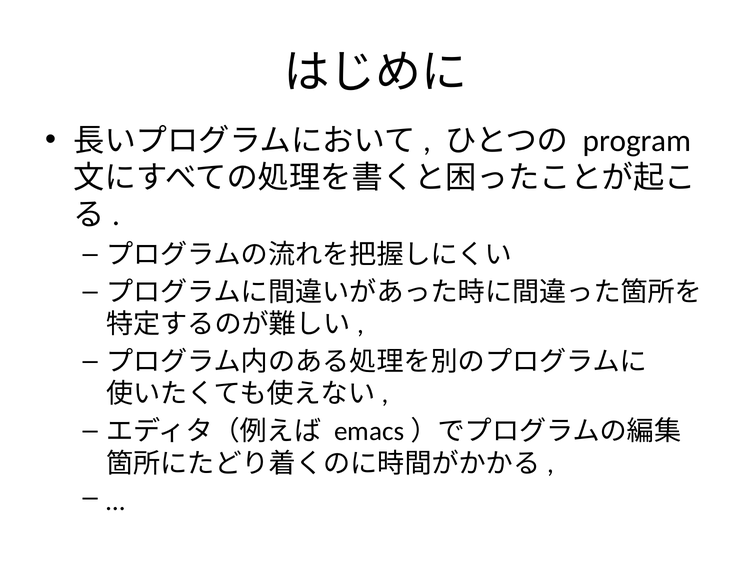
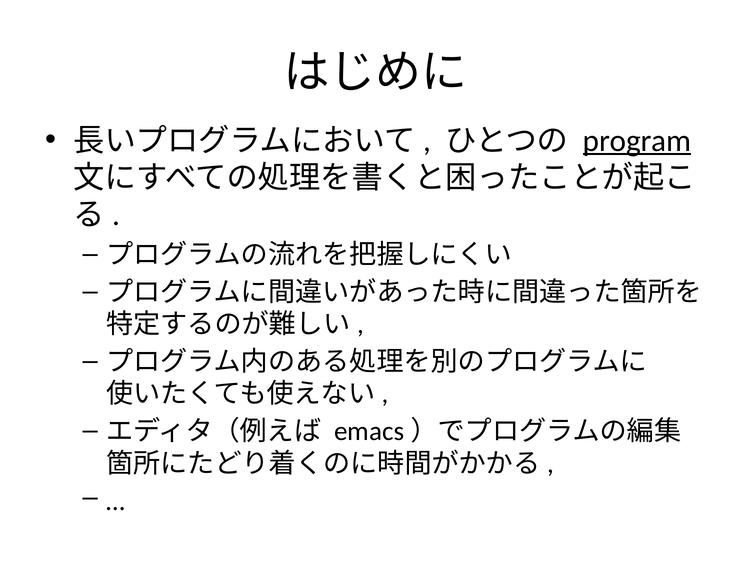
program underline: none -> present
